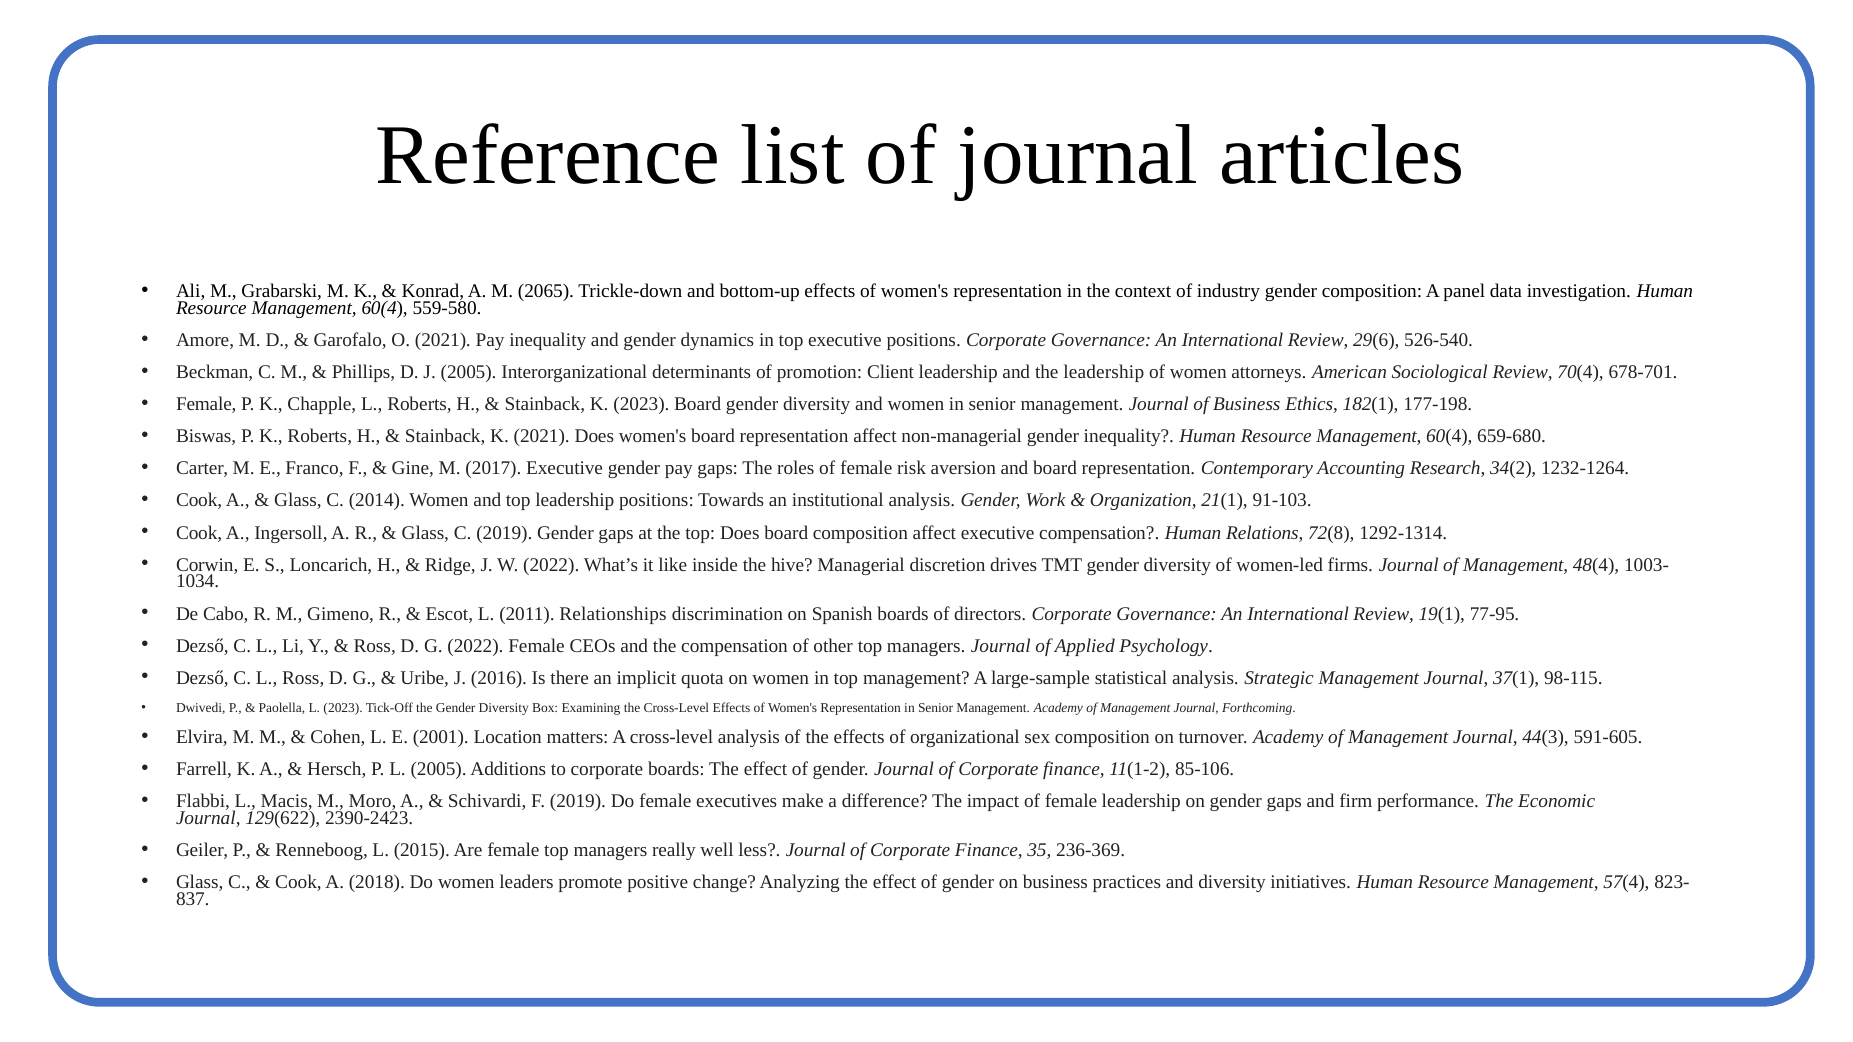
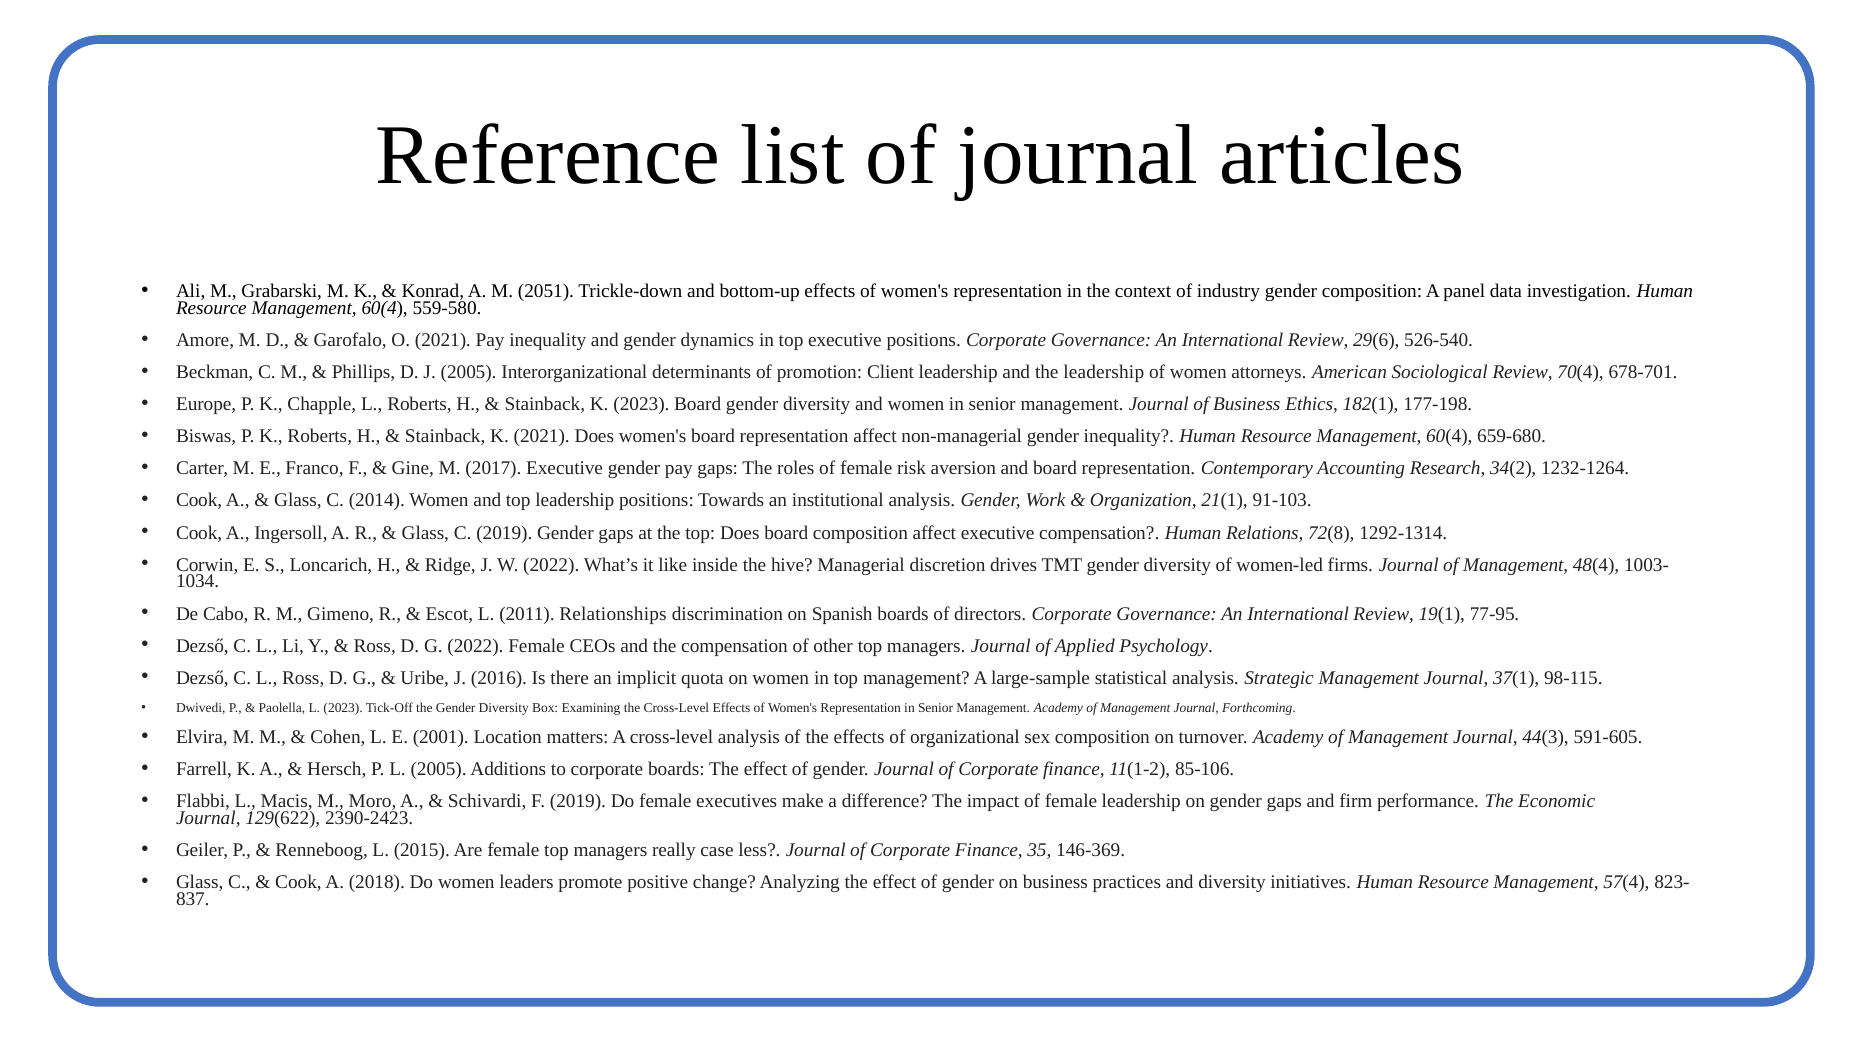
2065: 2065 -> 2051
Female at (206, 404): Female -> Europe
well: well -> case
236-369: 236-369 -> 146-369
